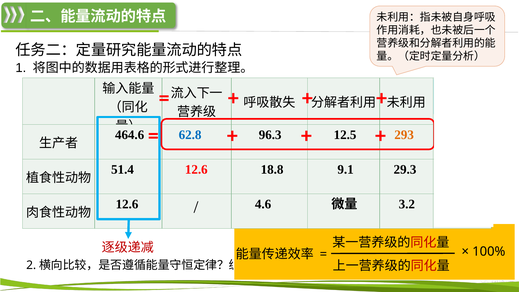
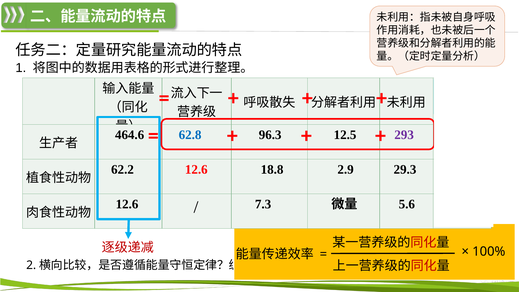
293 colour: orange -> purple
51.4: 51.4 -> 62.2
9.1: 9.1 -> 2.9
4.6: 4.6 -> 7.3
3.2: 3.2 -> 5.6
